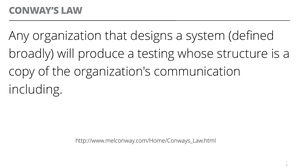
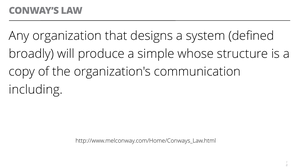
testing: testing -> simple
